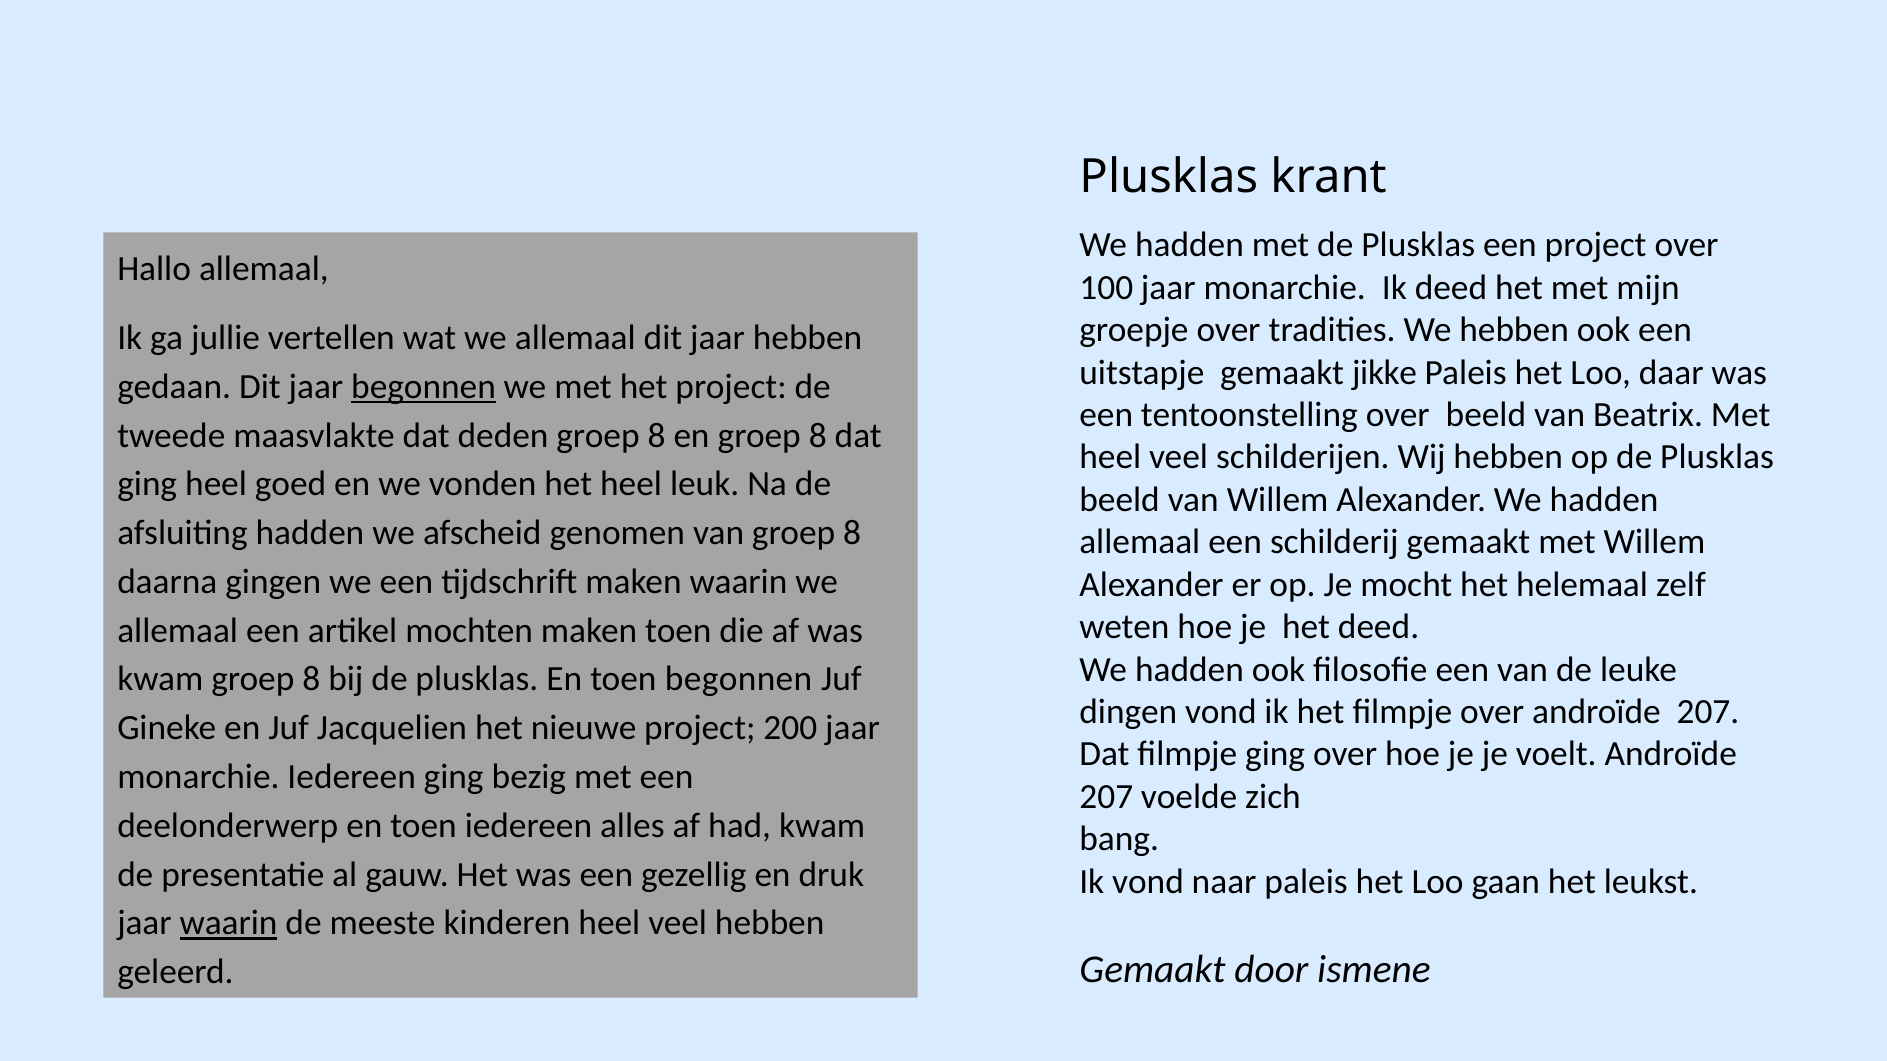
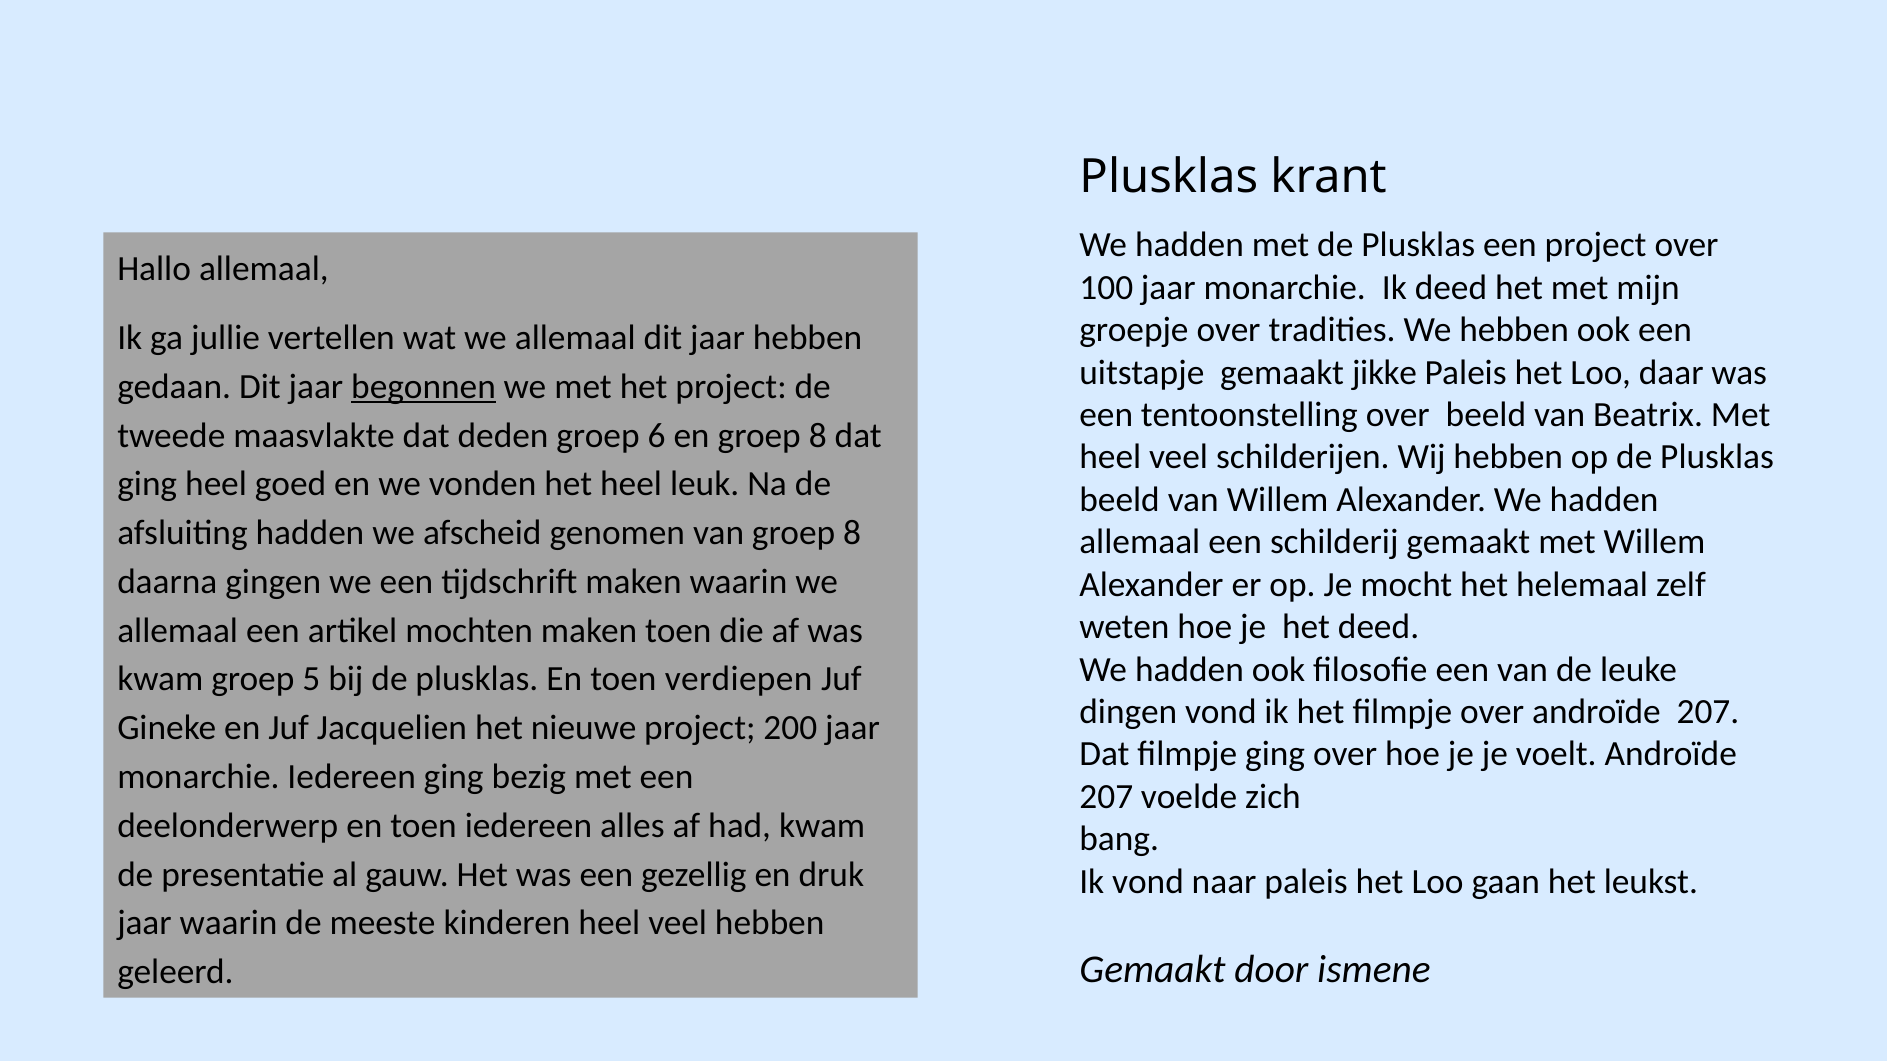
deden groep 8: 8 -> 6
kwam groep 8: 8 -> 5
toen begonnen: begonnen -> verdiepen
waarin at (229, 924) underline: present -> none
